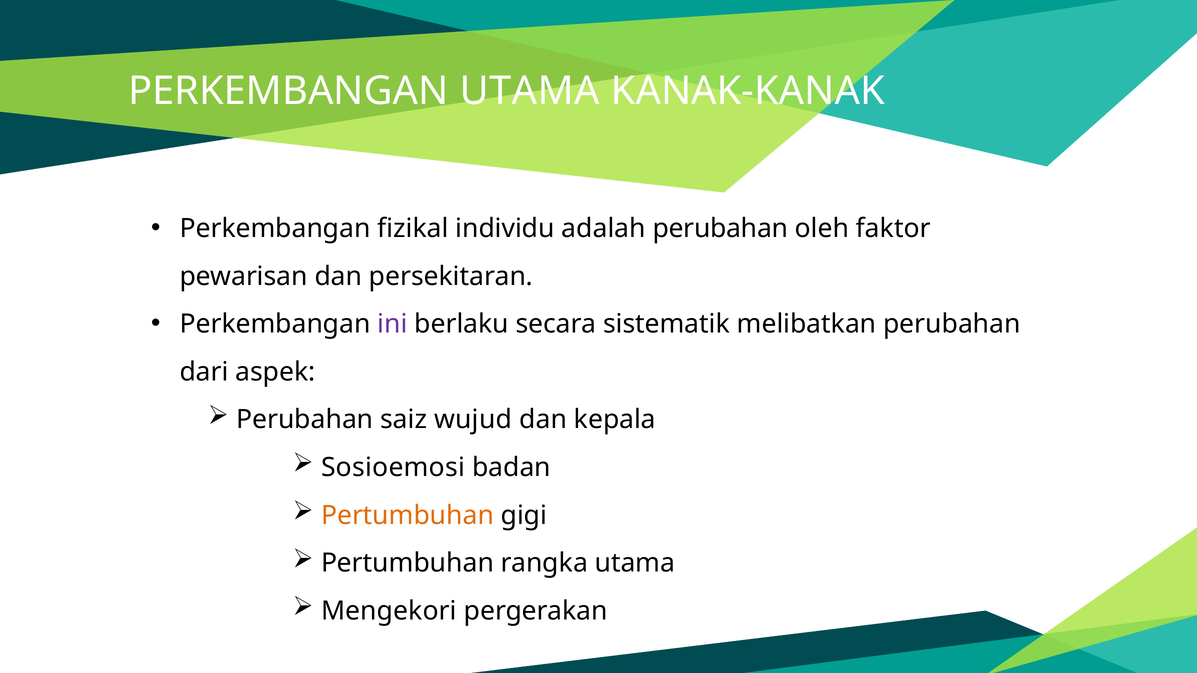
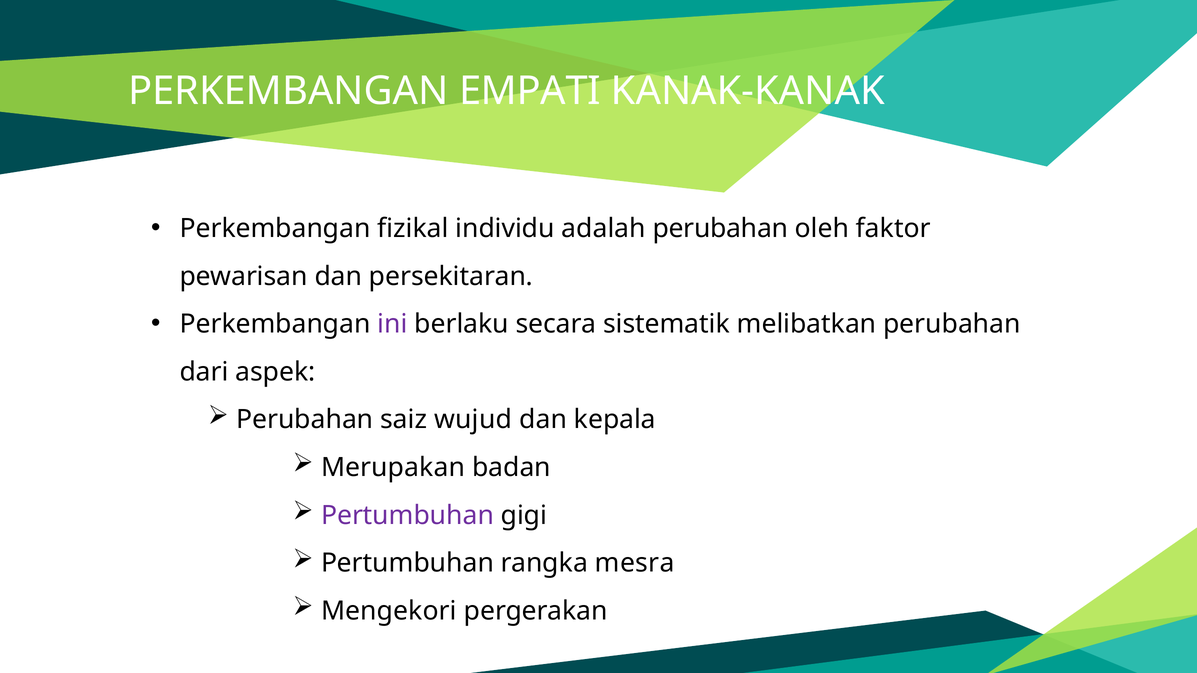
PERKEMBANGAN UTAMA: UTAMA -> EMPATI
Sosioemosi: Sosioemosi -> Merupakan
Pertumbuhan at (408, 516) colour: orange -> purple
rangka utama: utama -> mesra
